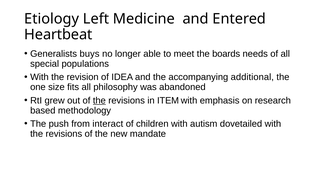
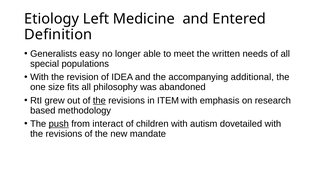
Heartbeat: Heartbeat -> Definition
buys: buys -> easy
boards: boards -> written
push underline: none -> present
